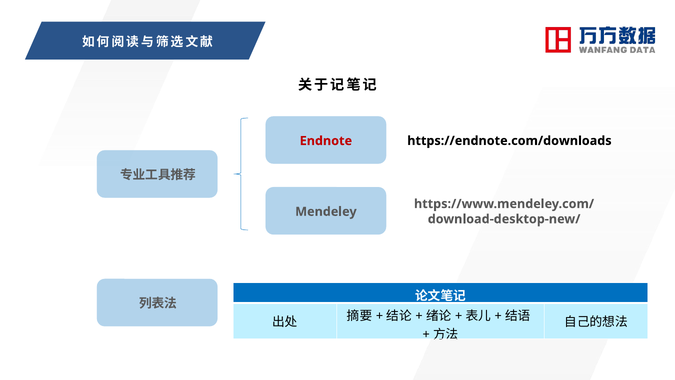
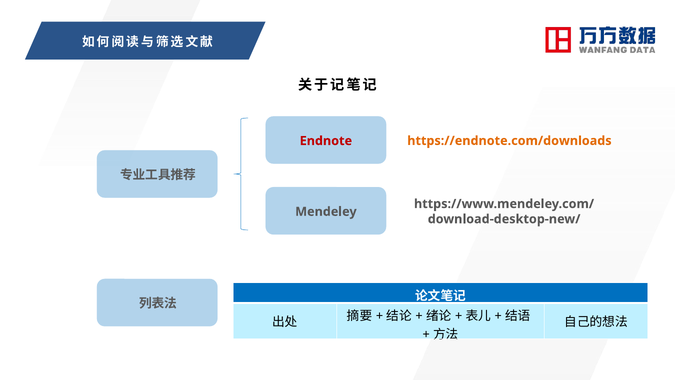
https://endnote.com/downloads colour: black -> orange
